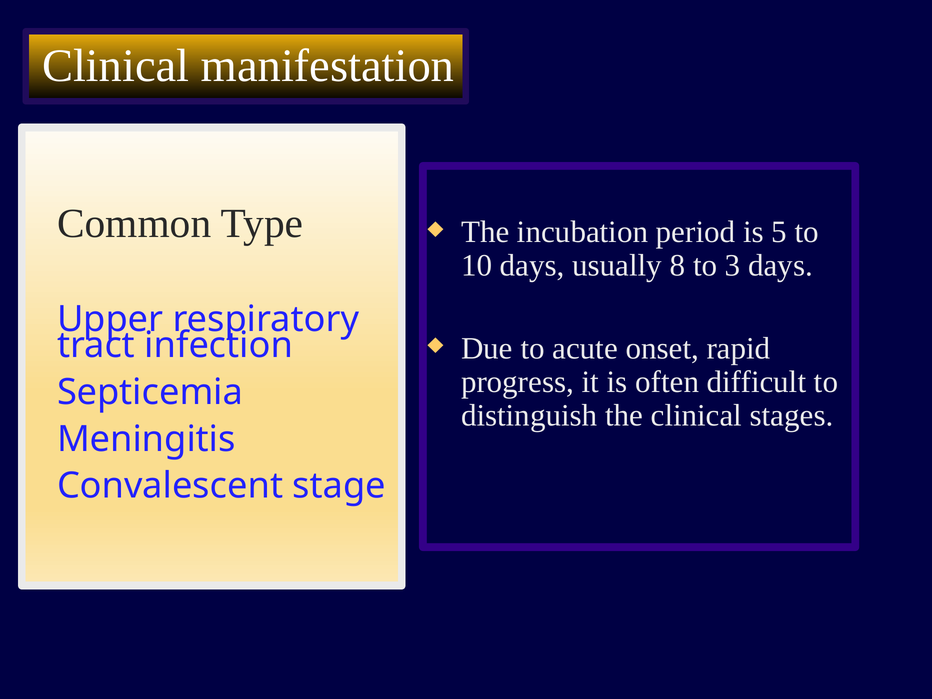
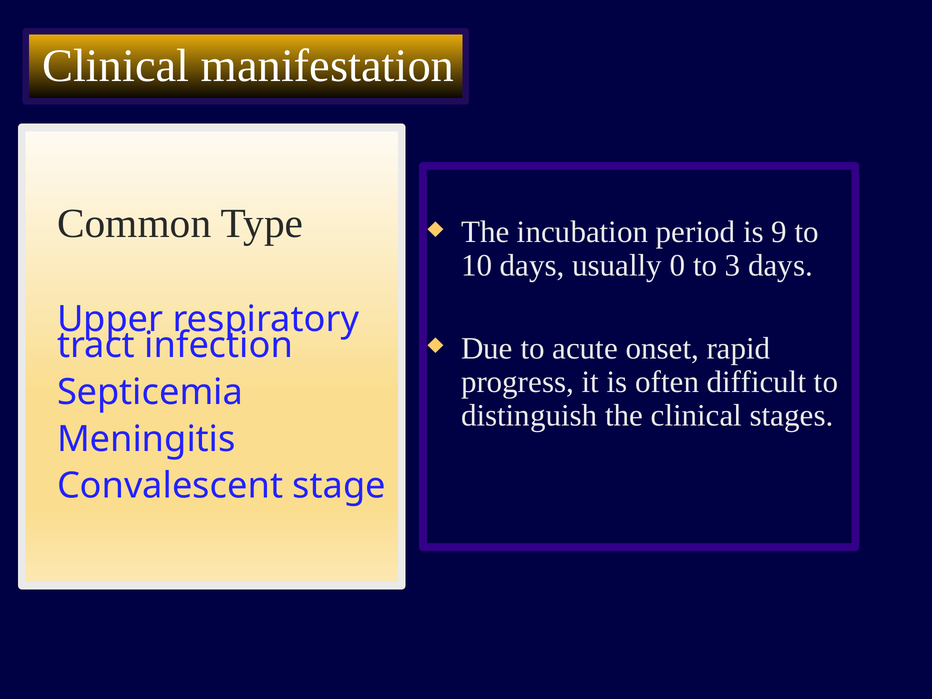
5: 5 -> 9
8: 8 -> 0
